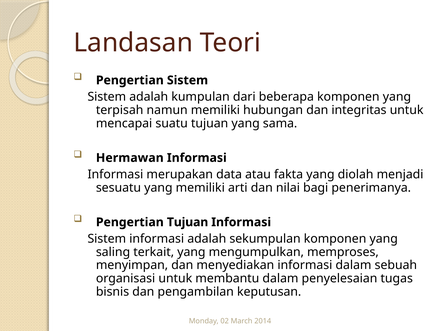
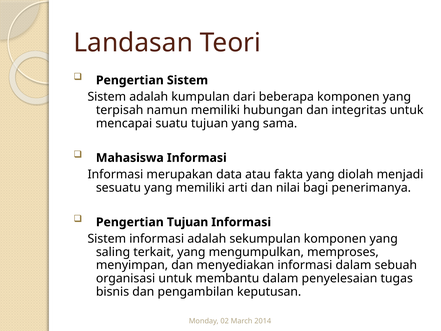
Hermawan: Hermawan -> Mahasiswa
